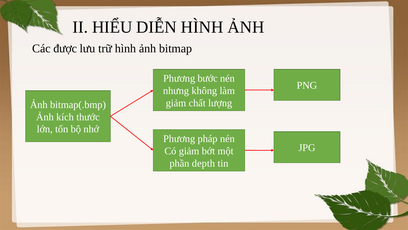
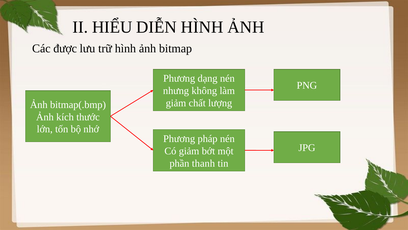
bước: bước -> dạng
depth: depth -> thanh
